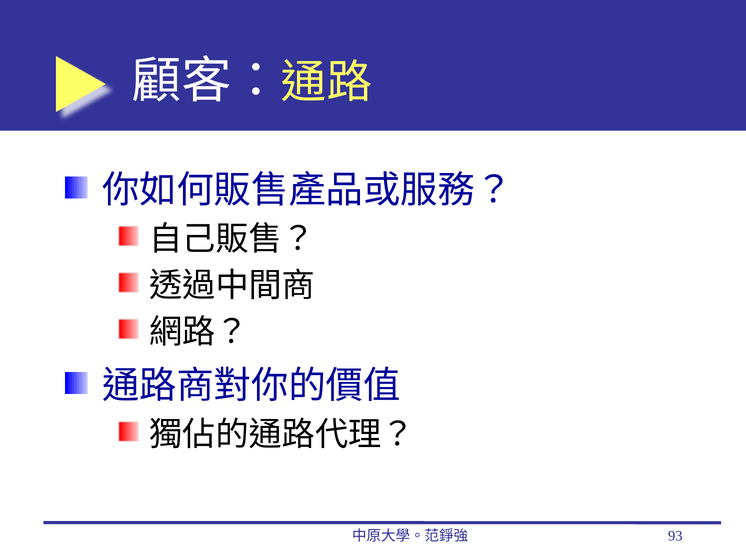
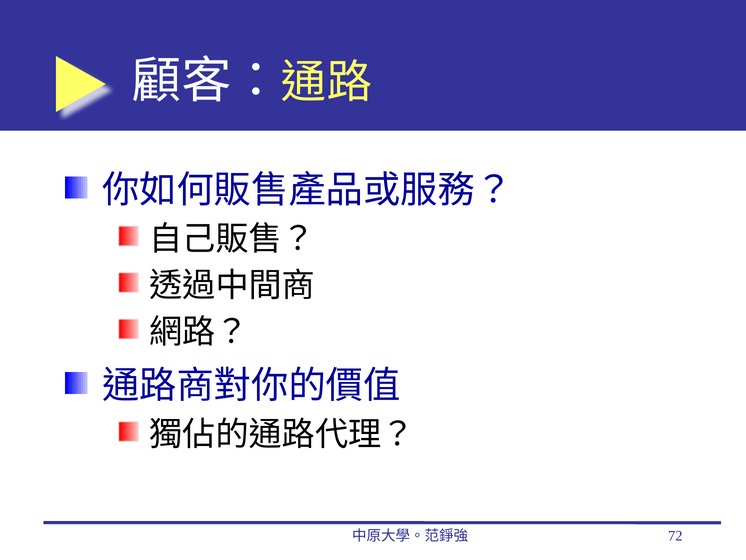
93: 93 -> 72
